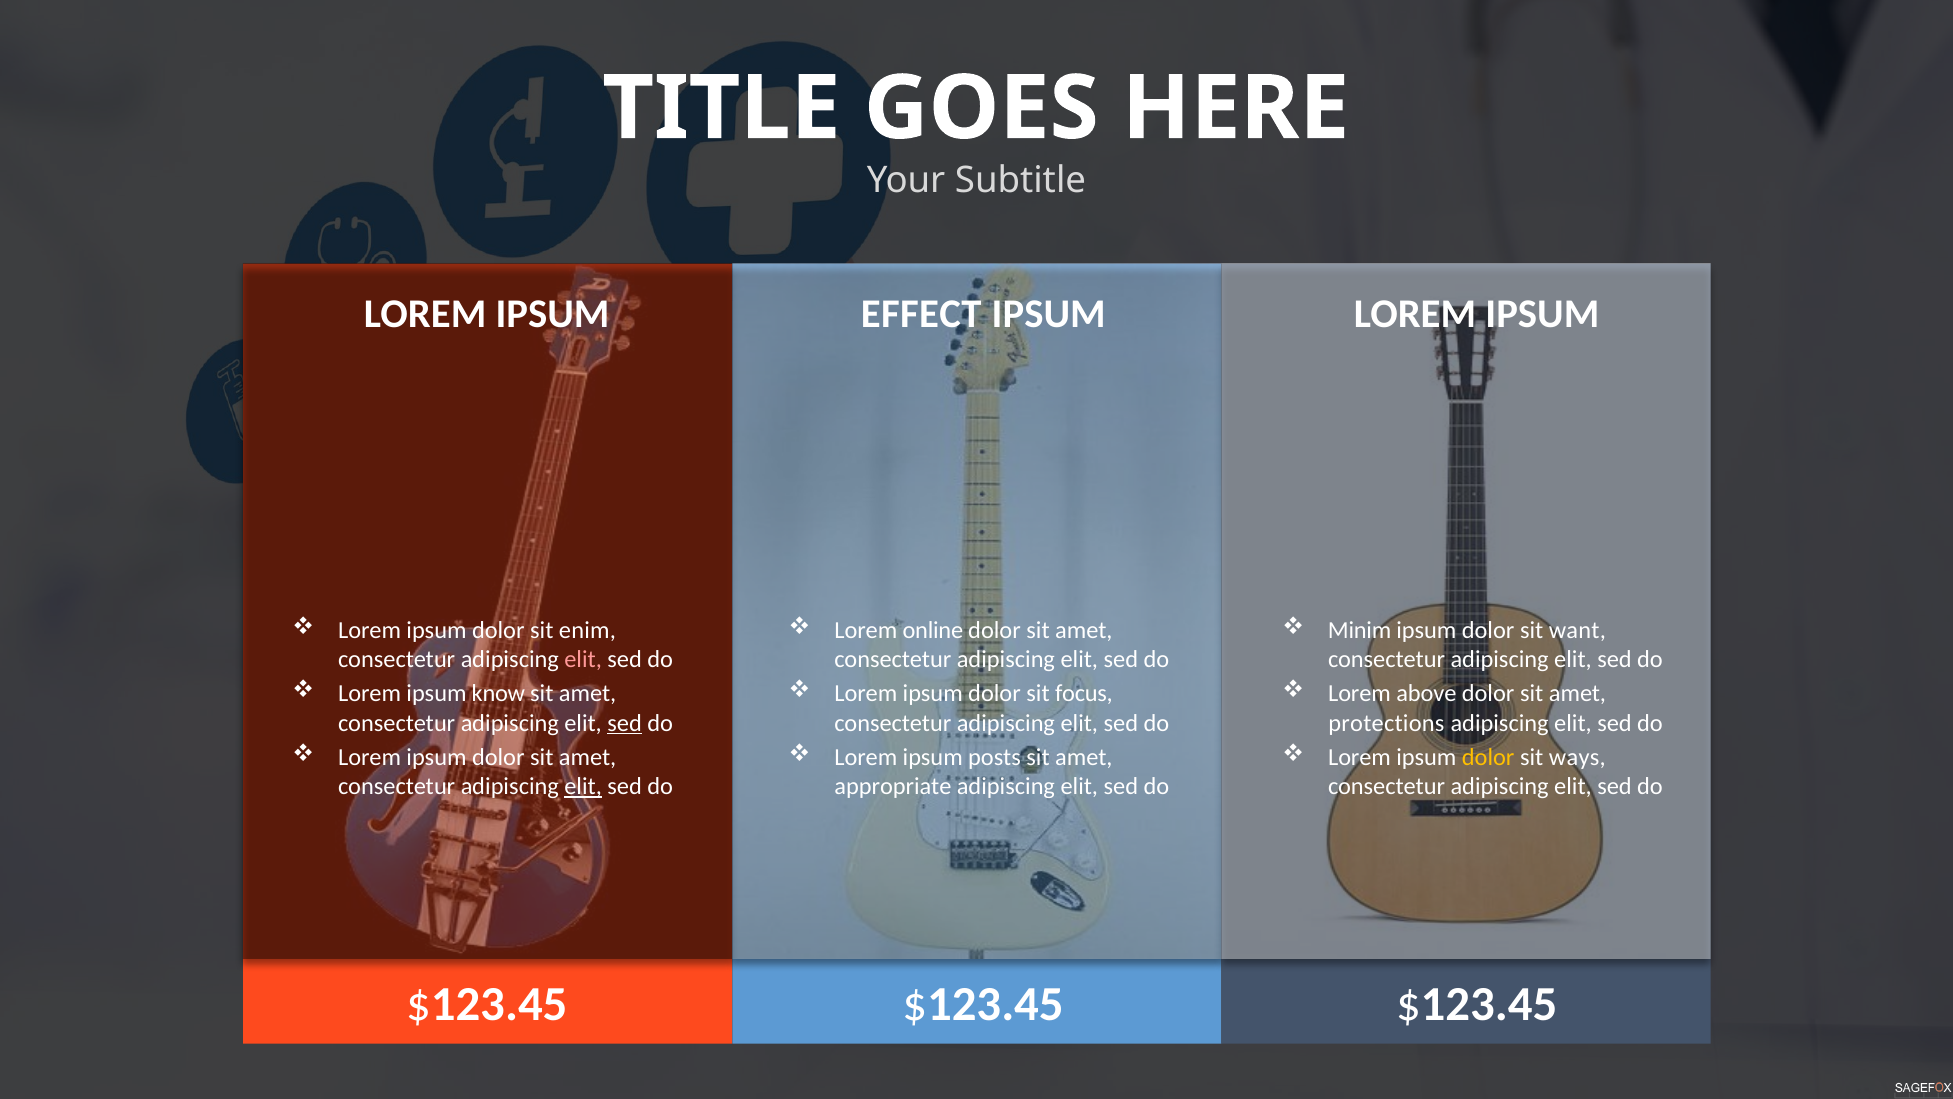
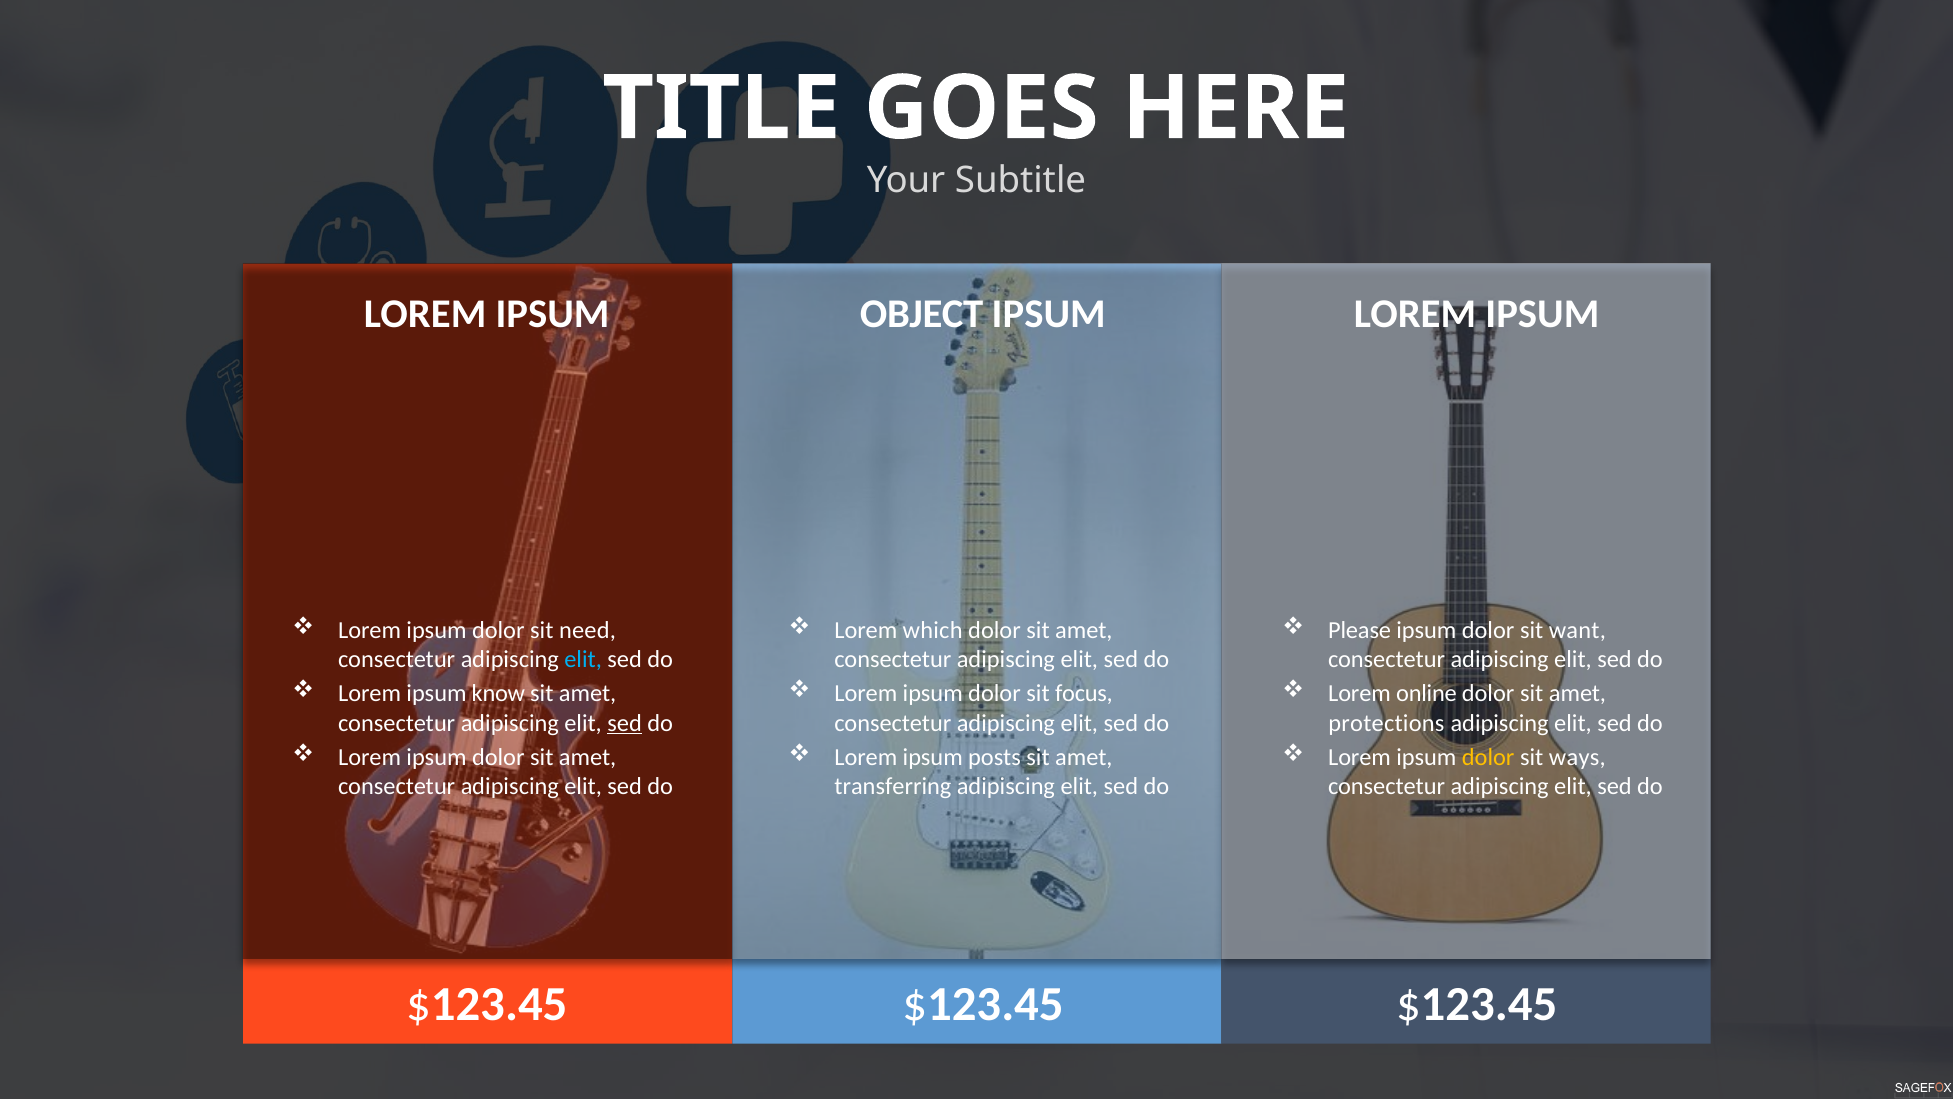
EFFECT: EFFECT -> OBJECT
enim: enim -> need
online: online -> which
Minim: Minim -> Please
elit at (583, 659) colour: pink -> light blue
above: above -> online
elit at (583, 786) underline: present -> none
appropriate: appropriate -> transferring
